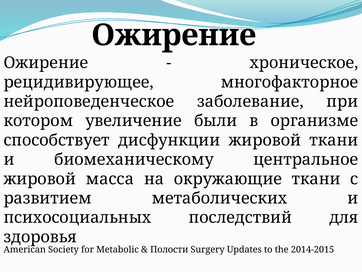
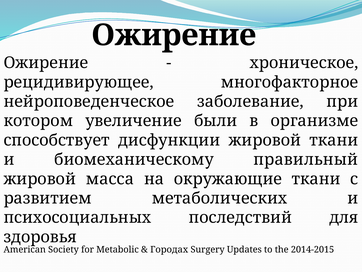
центральное: центральное -> правильный
Полости: Полости -> Городах
